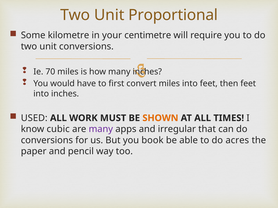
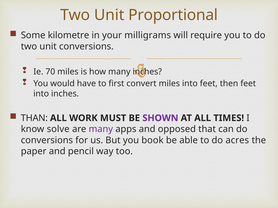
centimetre: centimetre -> milligrams
USED: USED -> THAN
SHOWN colour: orange -> purple
cubic: cubic -> solve
irregular: irregular -> opposed
